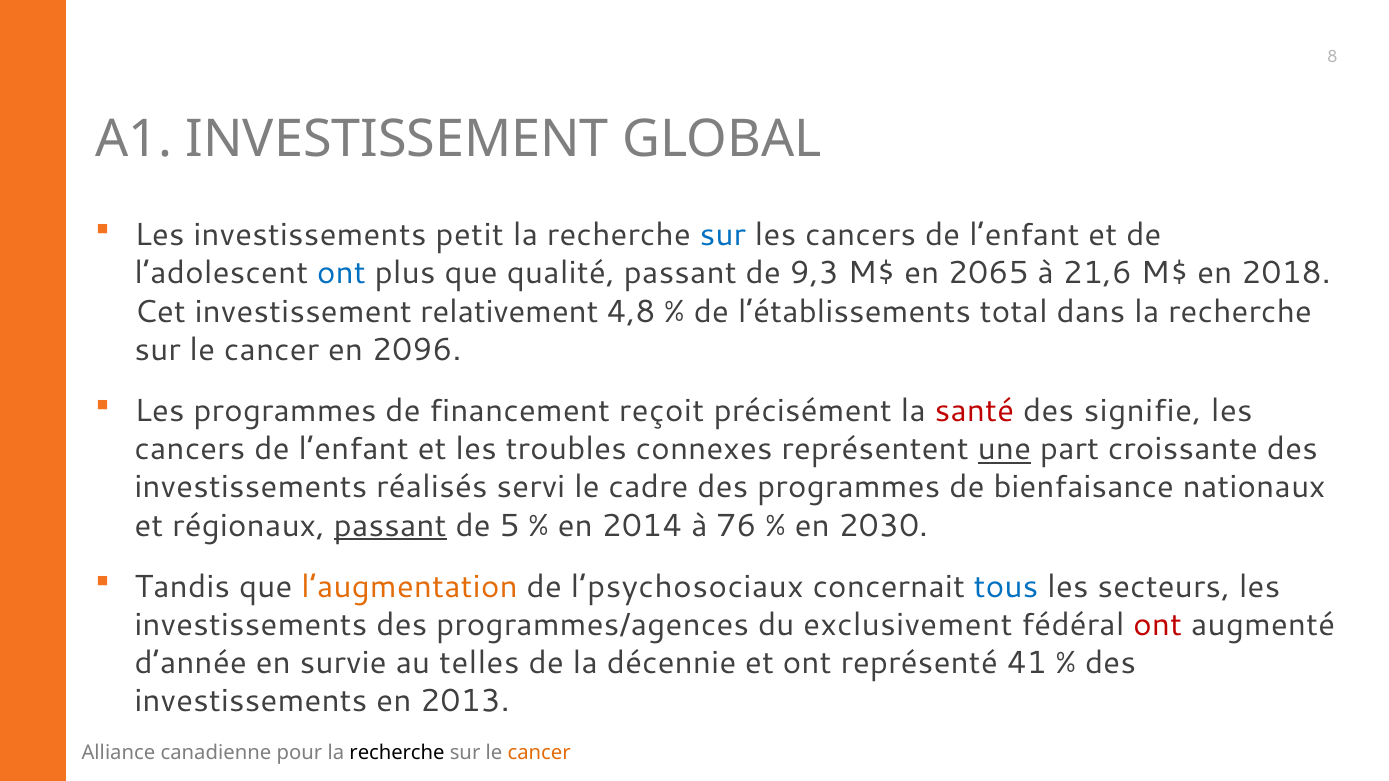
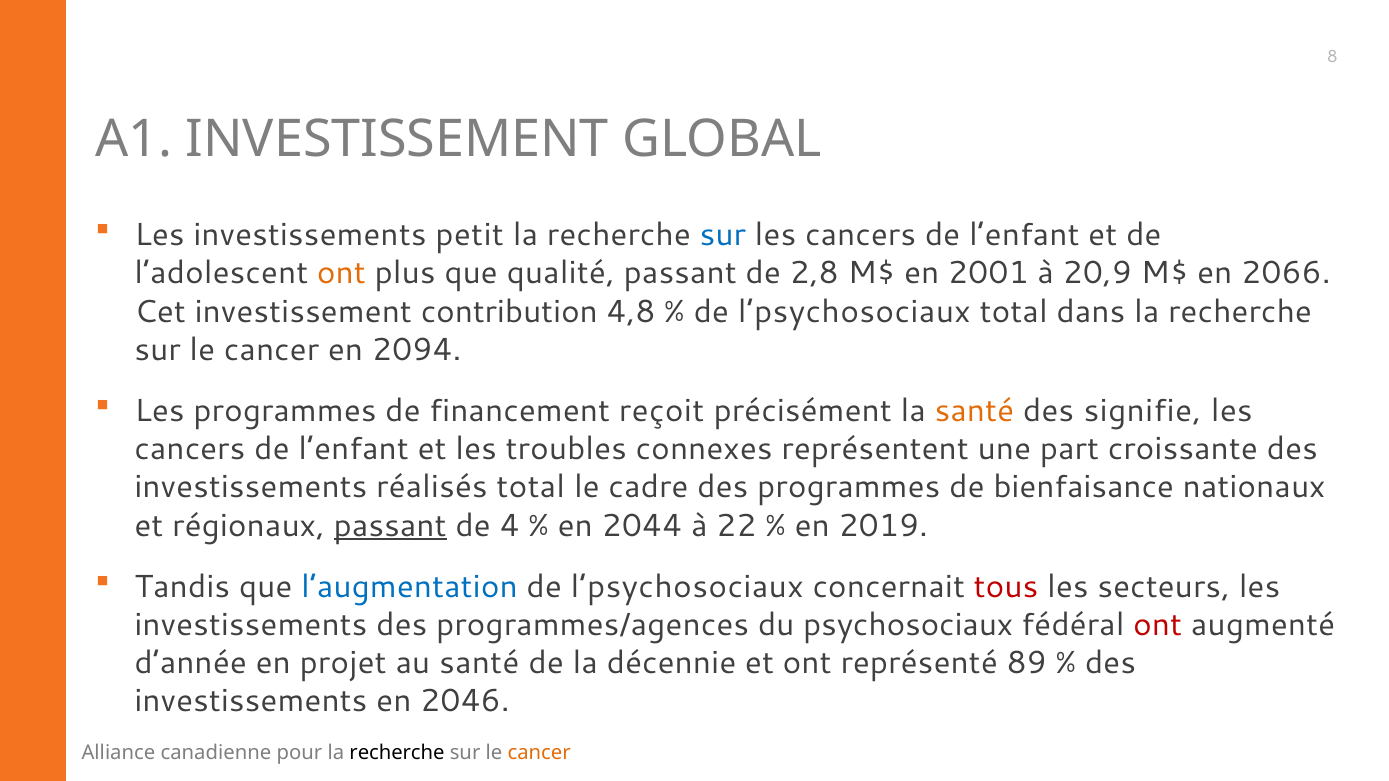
ont at (341, 274) colour: blue -> orange
9,3: 9,3 -> 2,8
2065: 2065 -> 2001
21,6: 21,6 -> 20,9
2018: 2018 -> 2066
relativement: relativement -> contribution
l’établissements at (854, 312): l’établissements -> l’psychosociaux
2096: 2096 -> 2094
santé at (974, 411) colour: red -> orange
une underline: present -> none
réalisés servi: servi -> total
5: 5 -> 4
2014: 2014 -> 2044
76: 76 -> 22
2030: 2030 -> 2019
l’augmentation colour: orange -> blue
tous colour: blue -> red
exclusivement: exclusivement -> psychosociaux
survie: survie -> projet
au telles: telles -> santé
41: 41 -> 89
2013: 2013 -> 2046
